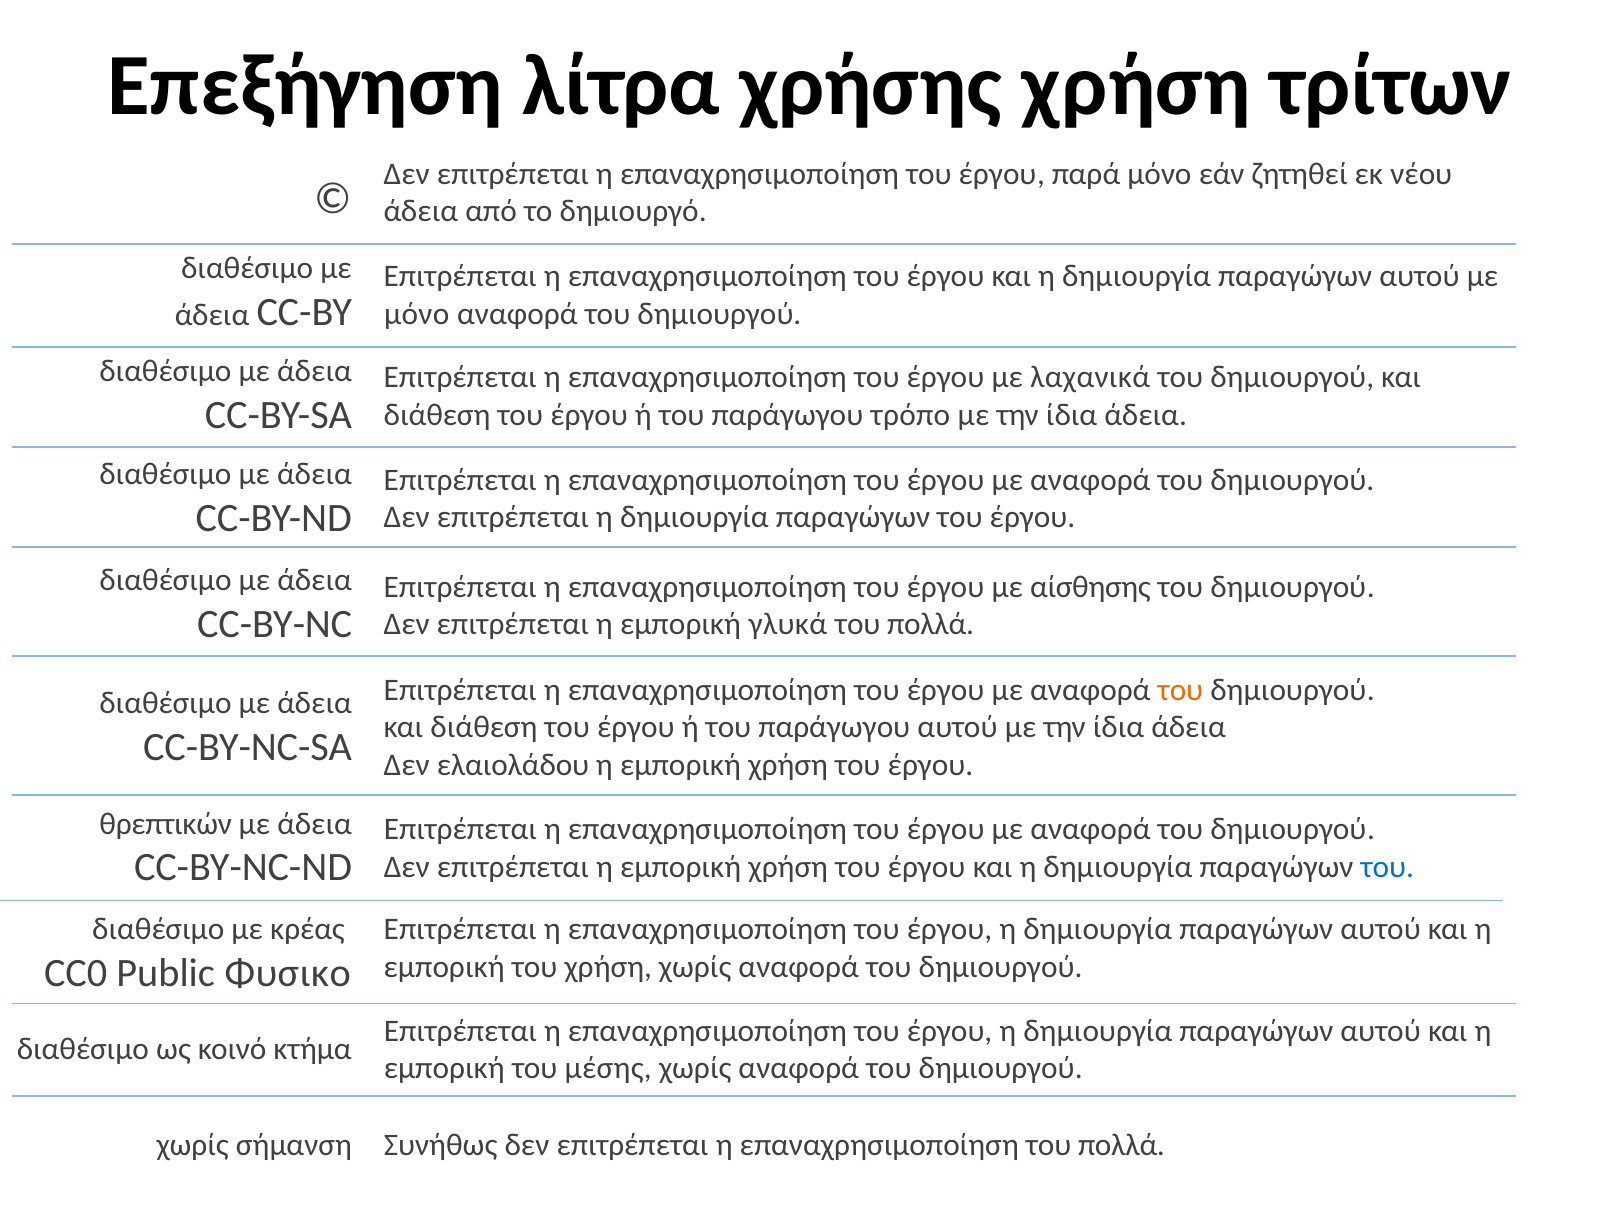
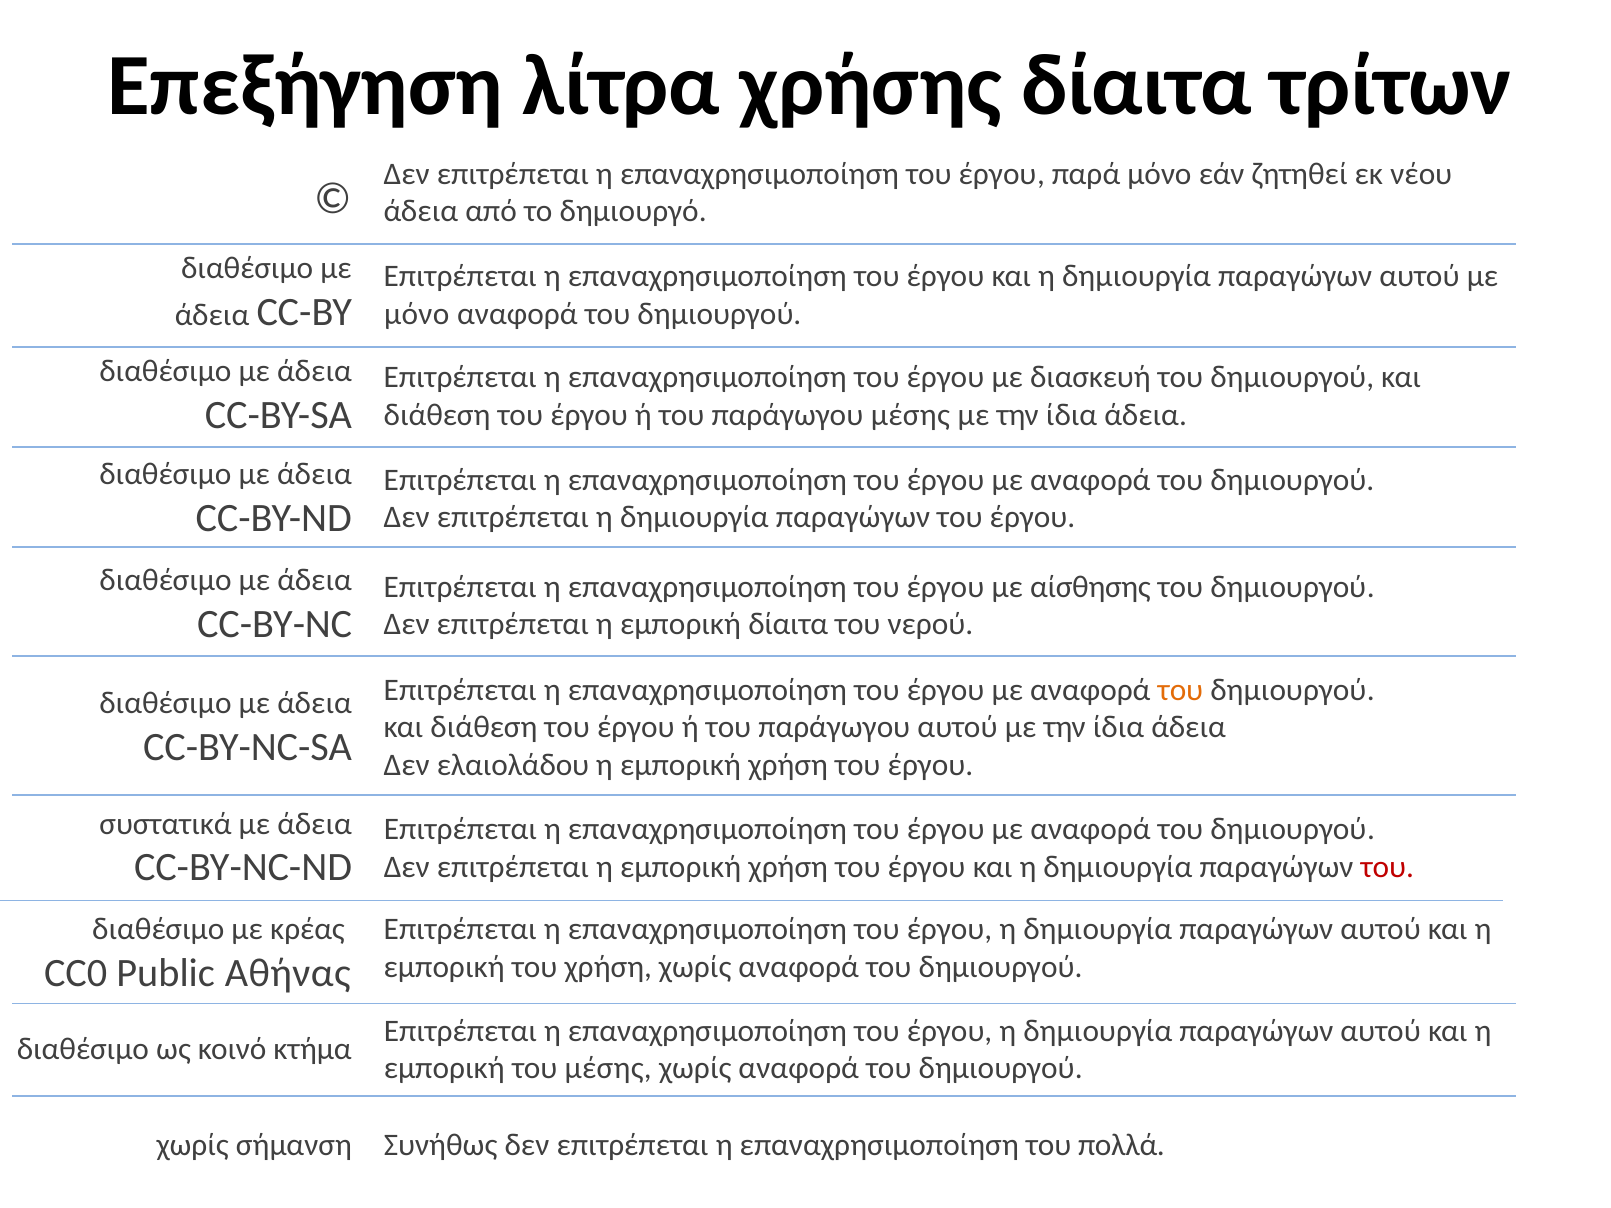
χρήσης χρήση: χρήση -> δίαιτα
λαχανικά: λαχανικά -> διασκευή
παράγωγου τρόπο: τρόπο -> μέσης
εμπορική γλυκά: γλυκά -> δίαιτα
πολλά at (931, 625): πολλά -> νερού
θρεπτικών: θρεπτικών -> συστατικά
του at (1387, 867) colour: blue -> red
Φυσικο: Φυσικο -> Αθήνας
